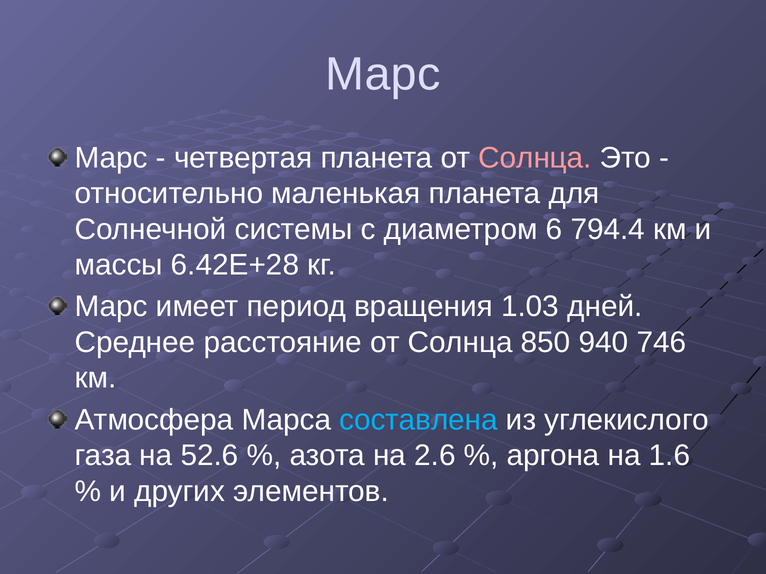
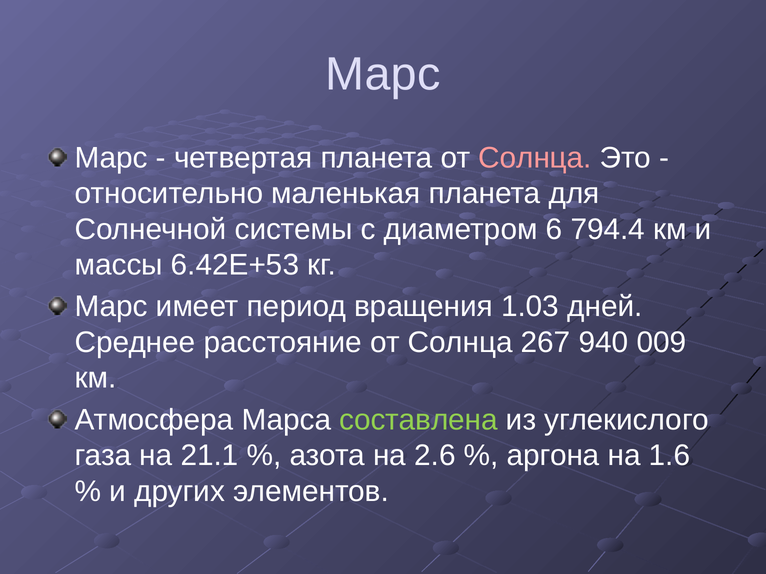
6.42E+28: 6.42E+28 -> 6.42E+53
850: 850 -> 267
746: 746 -> 009
составлена colour: light blue -> light green
52.6: 52.6 -> 21.1
